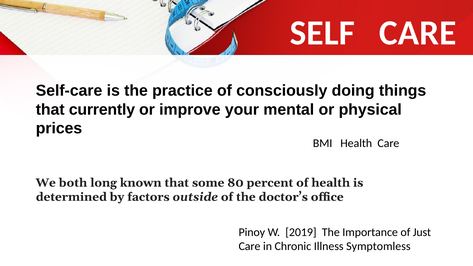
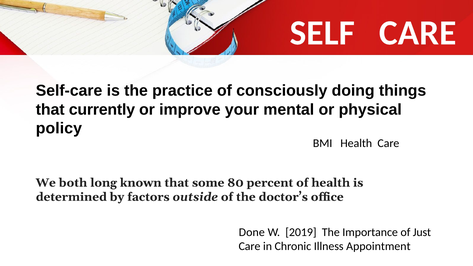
prices: prices -> policy
Pinoy: Pinoy -> Done
Symptomless: Symptomless -> Appointment
